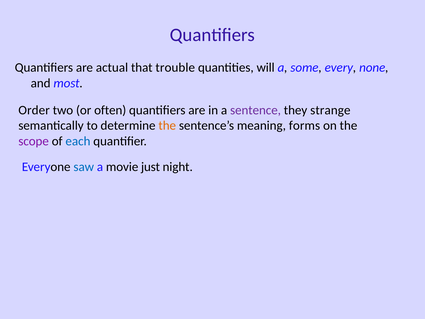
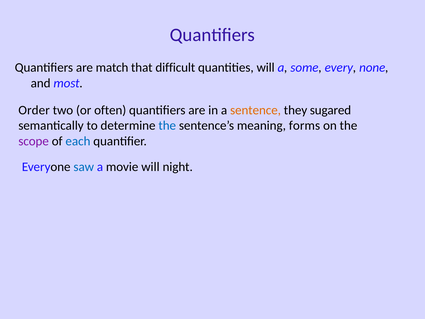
actual: actual -> match
trouble: trouble -> difficult
sentence colour: purple -> orange
strange: strange -> sugared
the at (167, 126) colour: orange -> blue
movie just: just -> will
